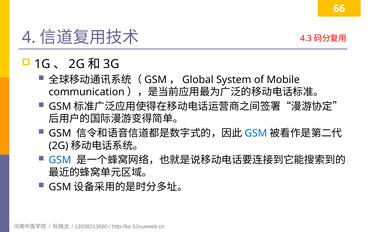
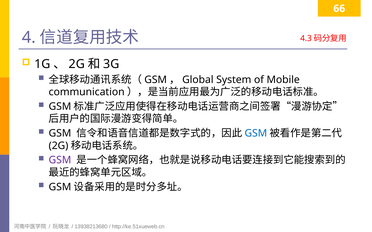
GSM at (60, 160) colour: blue -> purple
